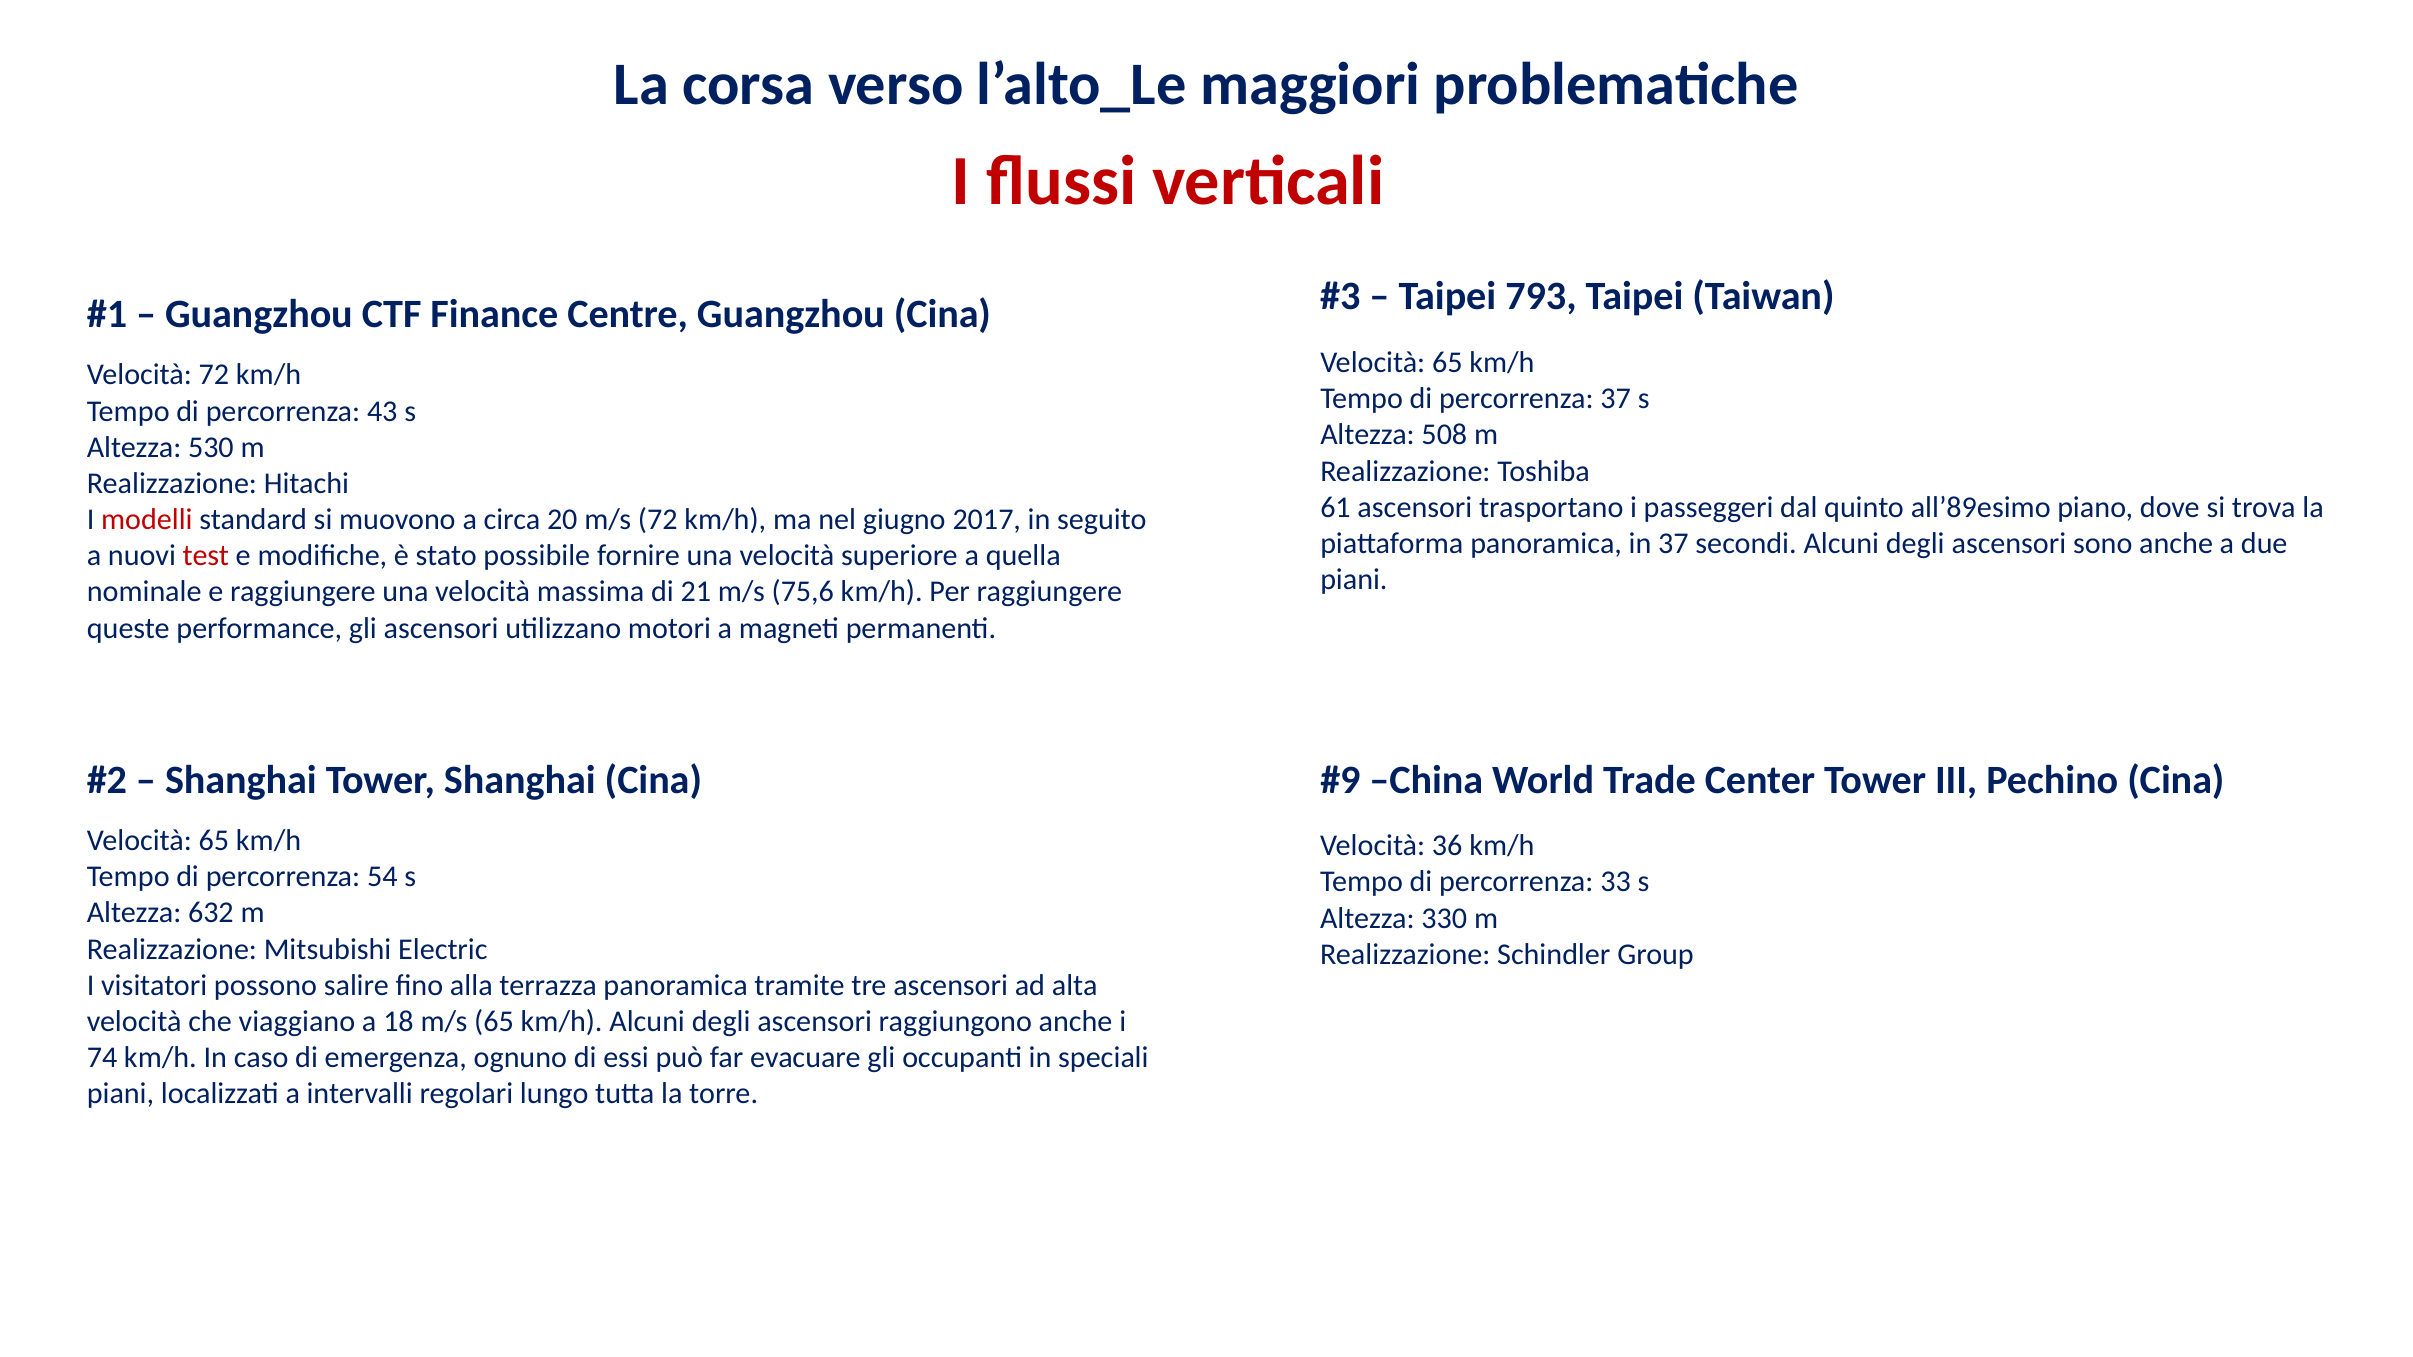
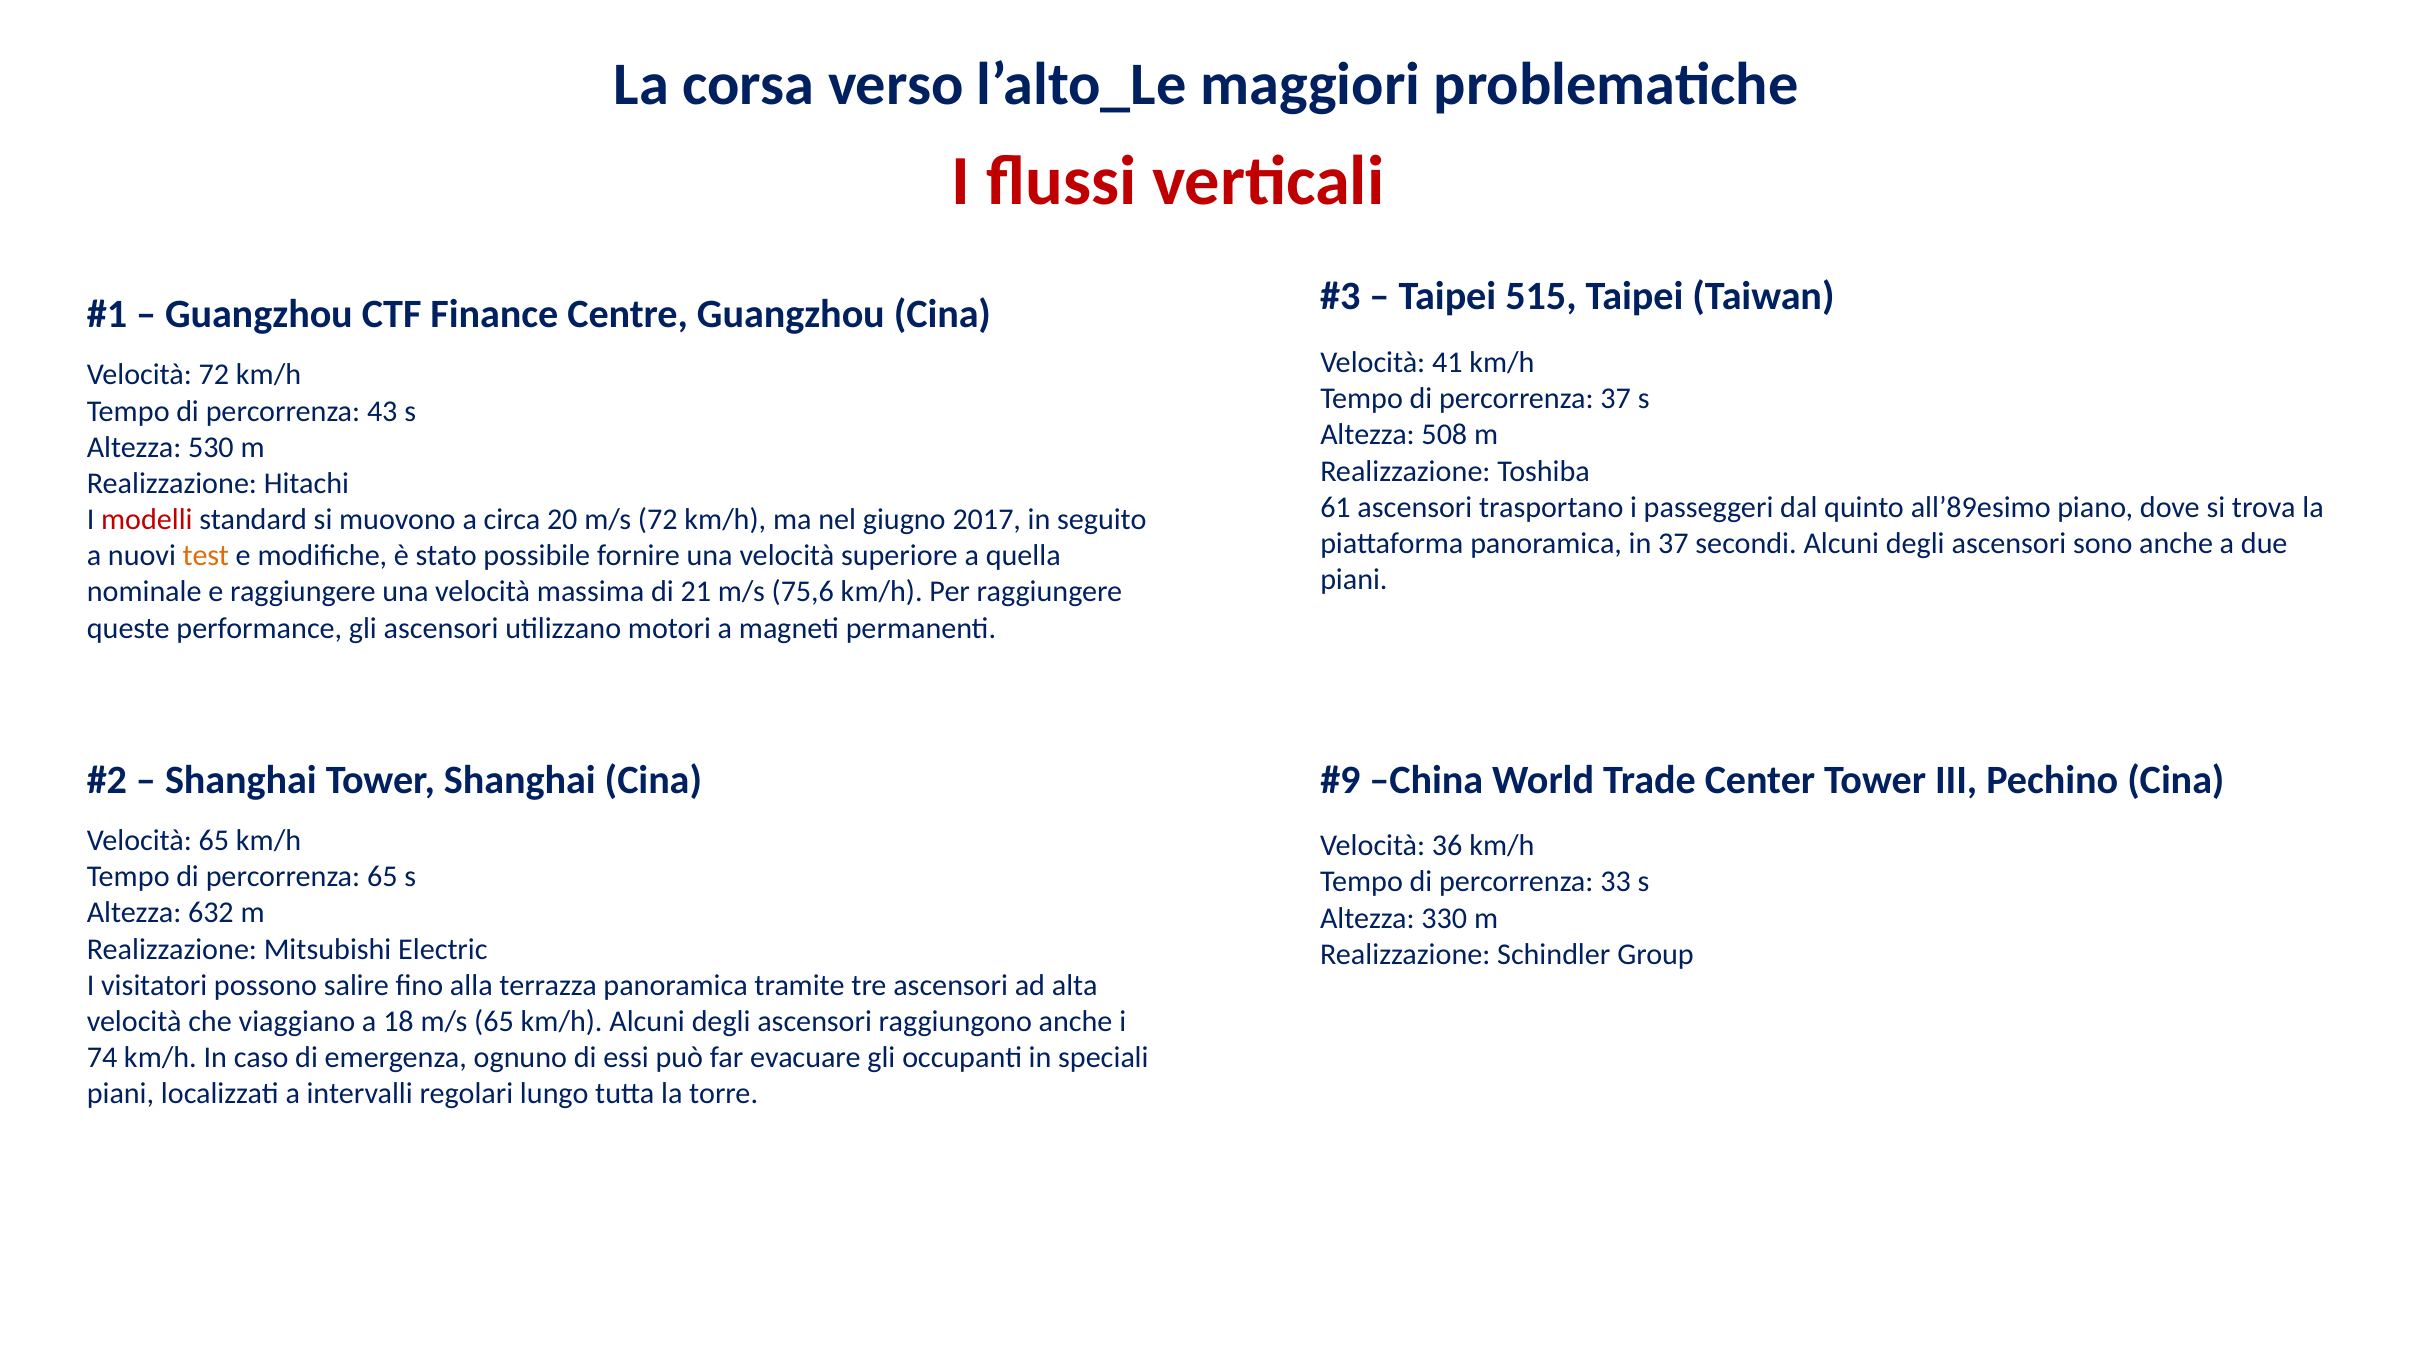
793: 793 -> 515
65 at (1447, 363): 65 -> 41
test colour: red -> orange
percorrenza 54: 54 -> 65
